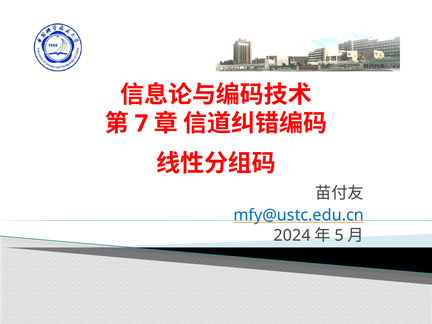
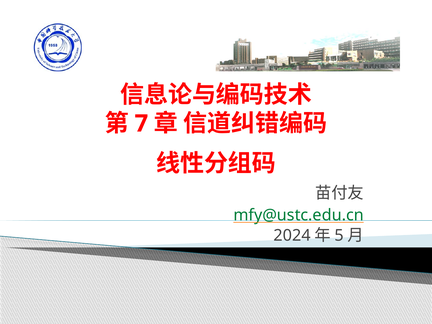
mfy@ustc.edu.cn colour: blue -> green
